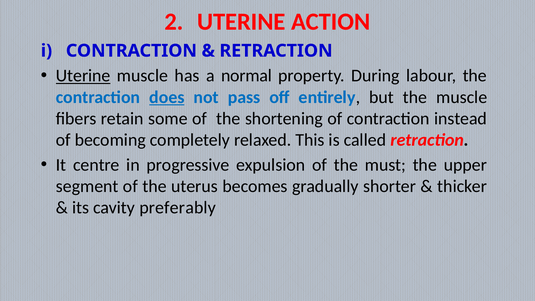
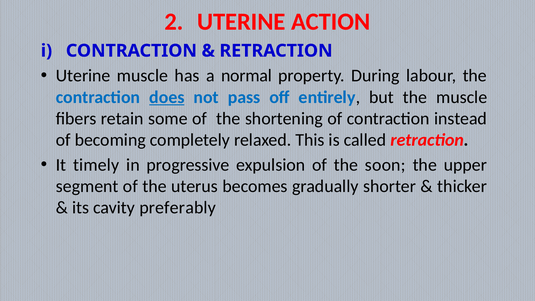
Uterine at (83, 76) underline: present -> none
centre: centre -> timely
must: must -> soon
